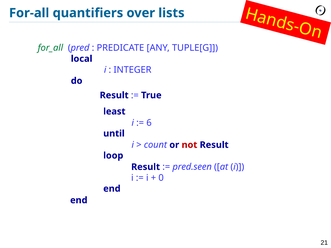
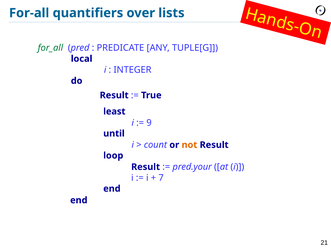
6: 6 -> 9
not colour: red -> orange
pred.seen: pred.seen -> pred.your
0: 0 -> 7
